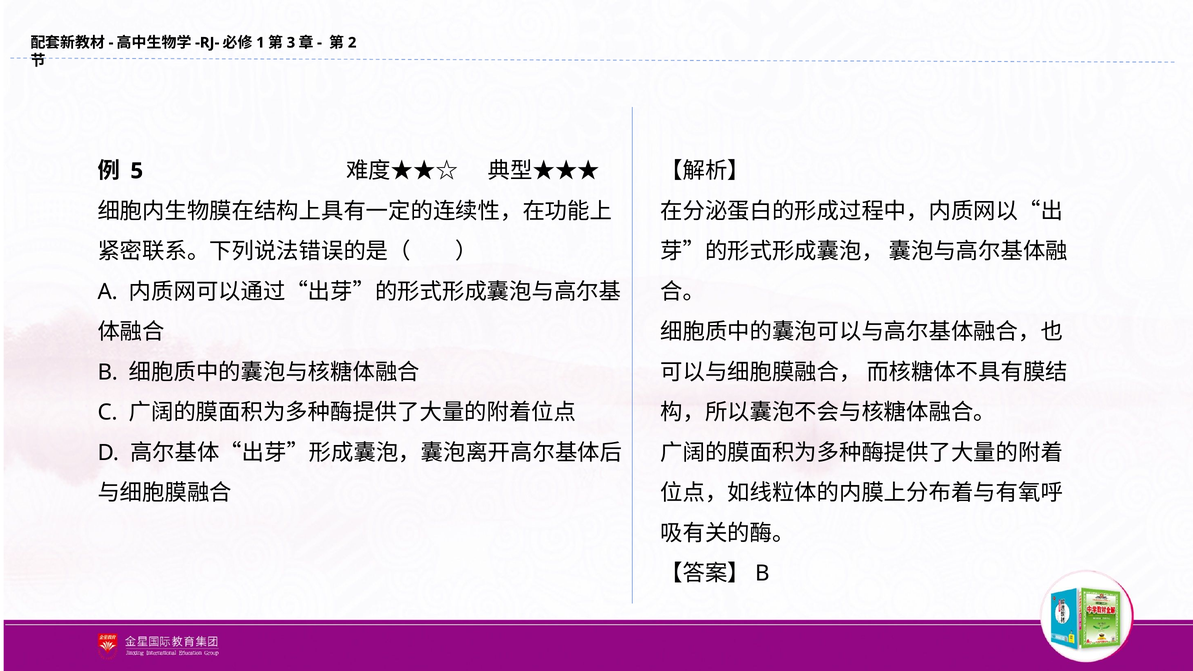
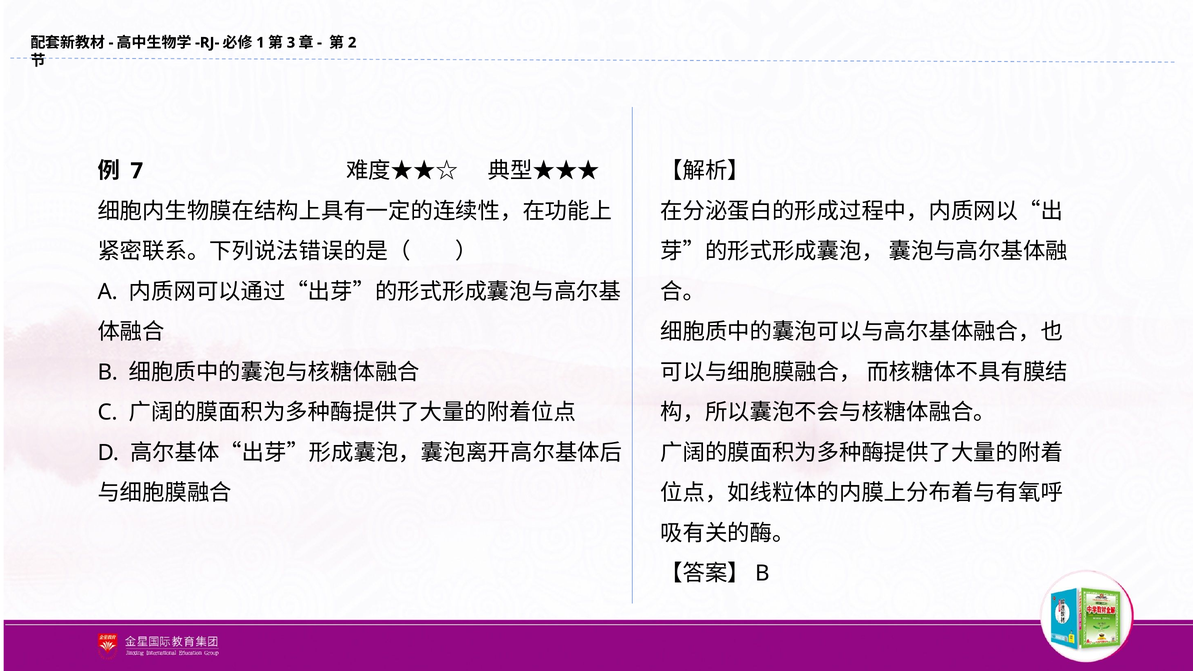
5: 5 -> 7
